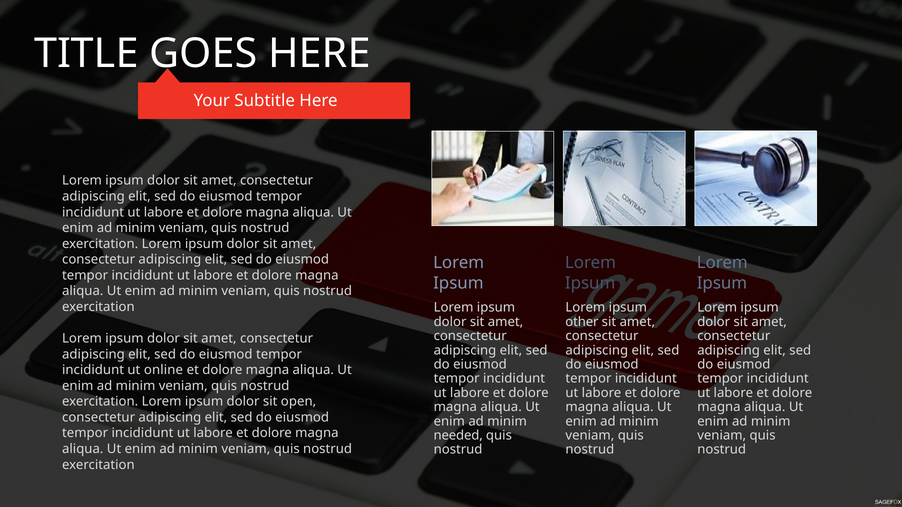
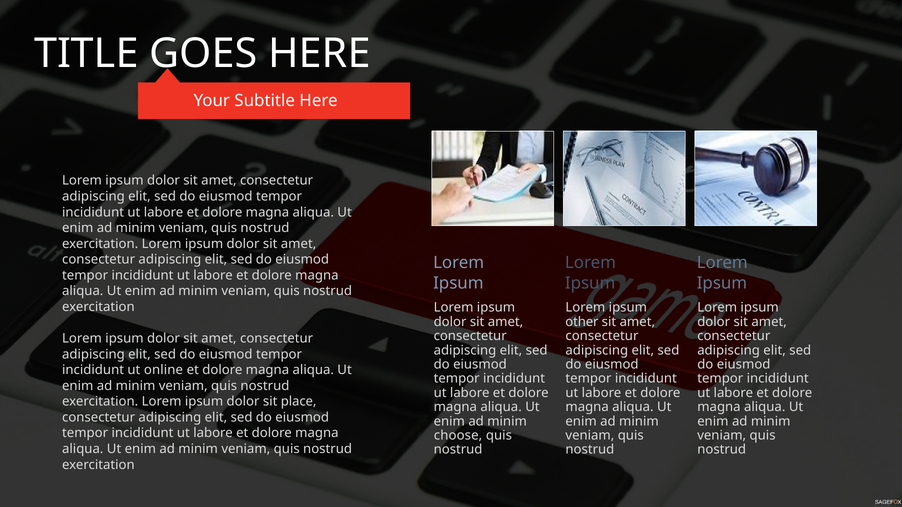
open: open -> place
needed: needed -> choose
